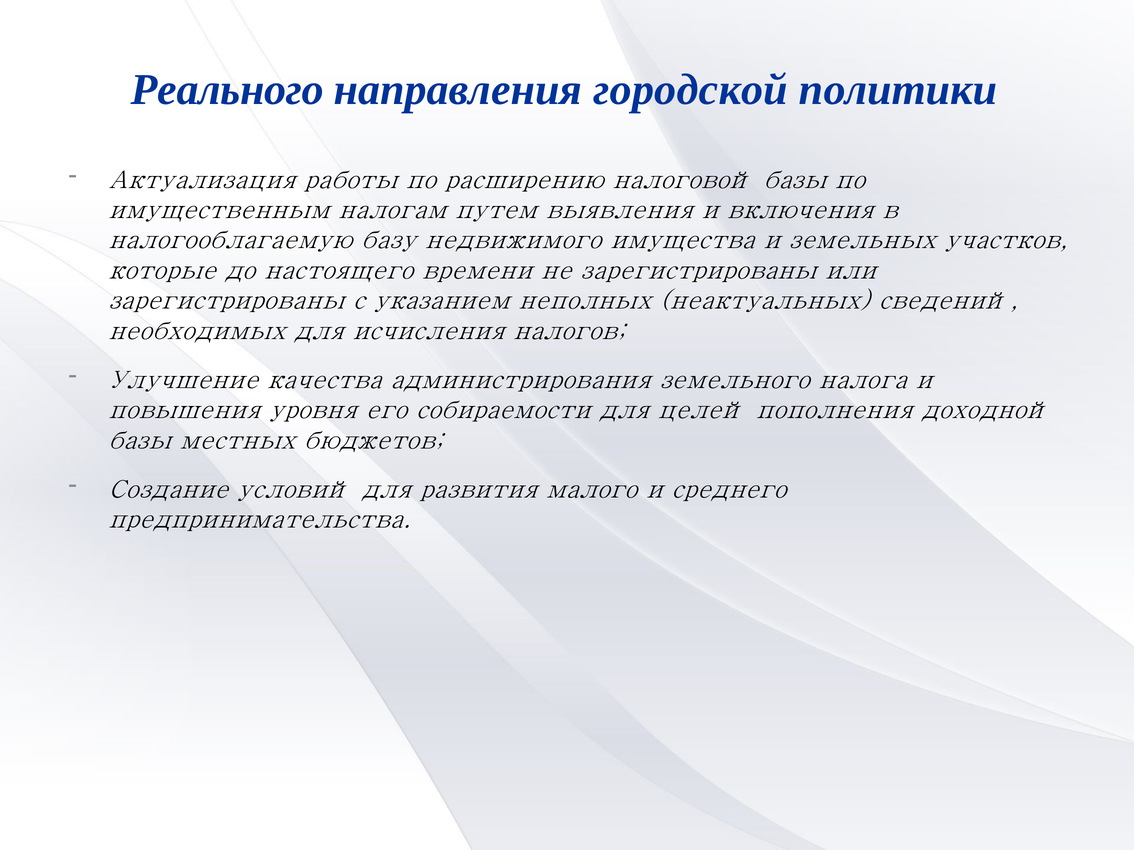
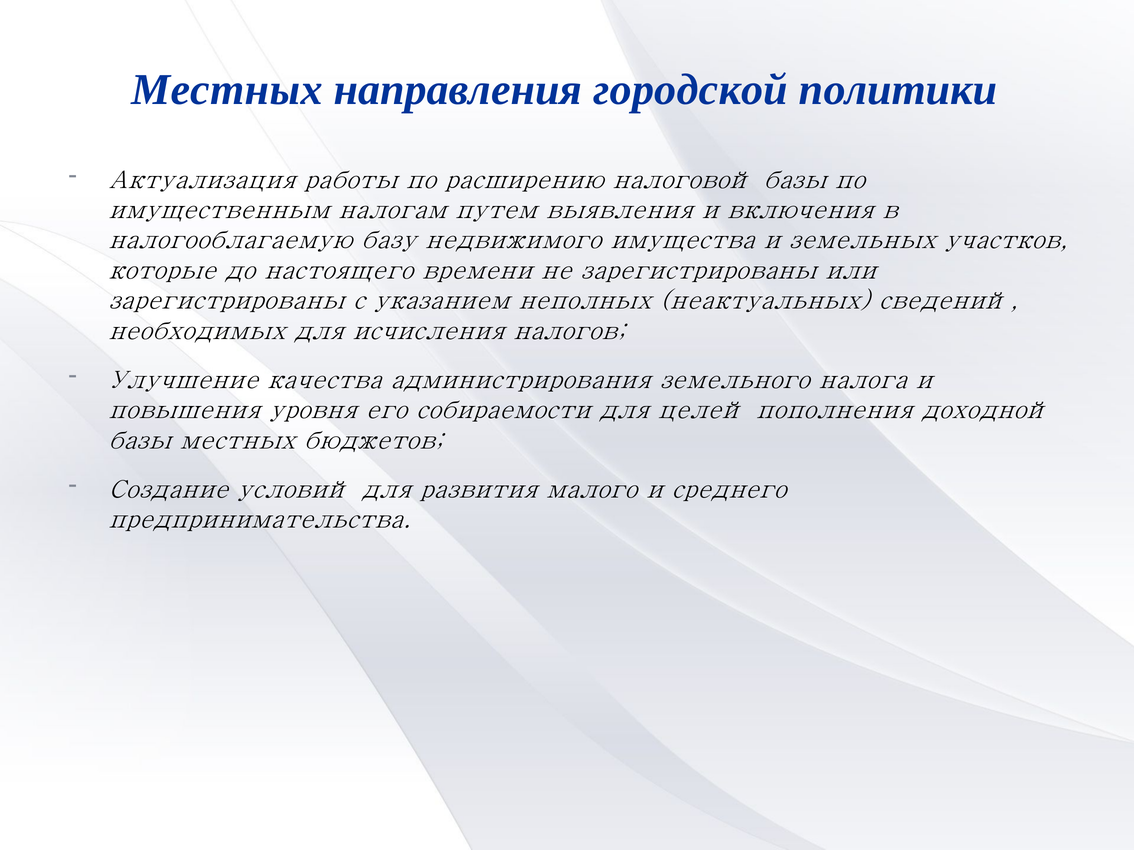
Реального at (227, 90): Реального -> Местных
